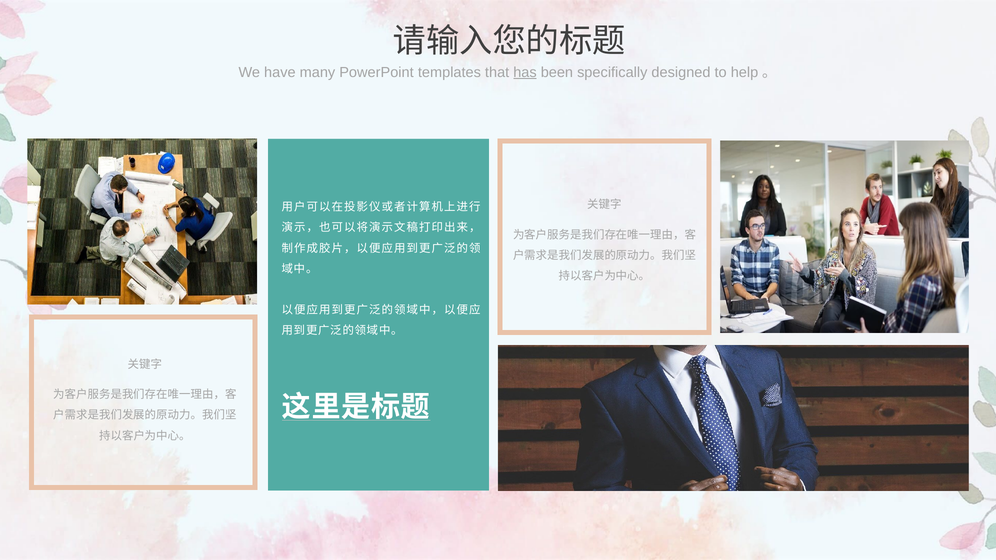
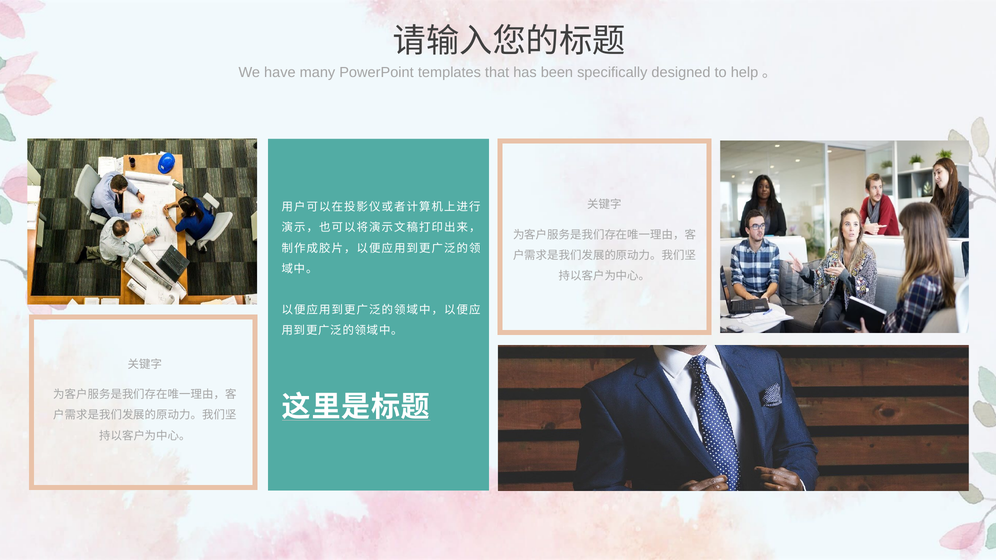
has underline: present -> none
